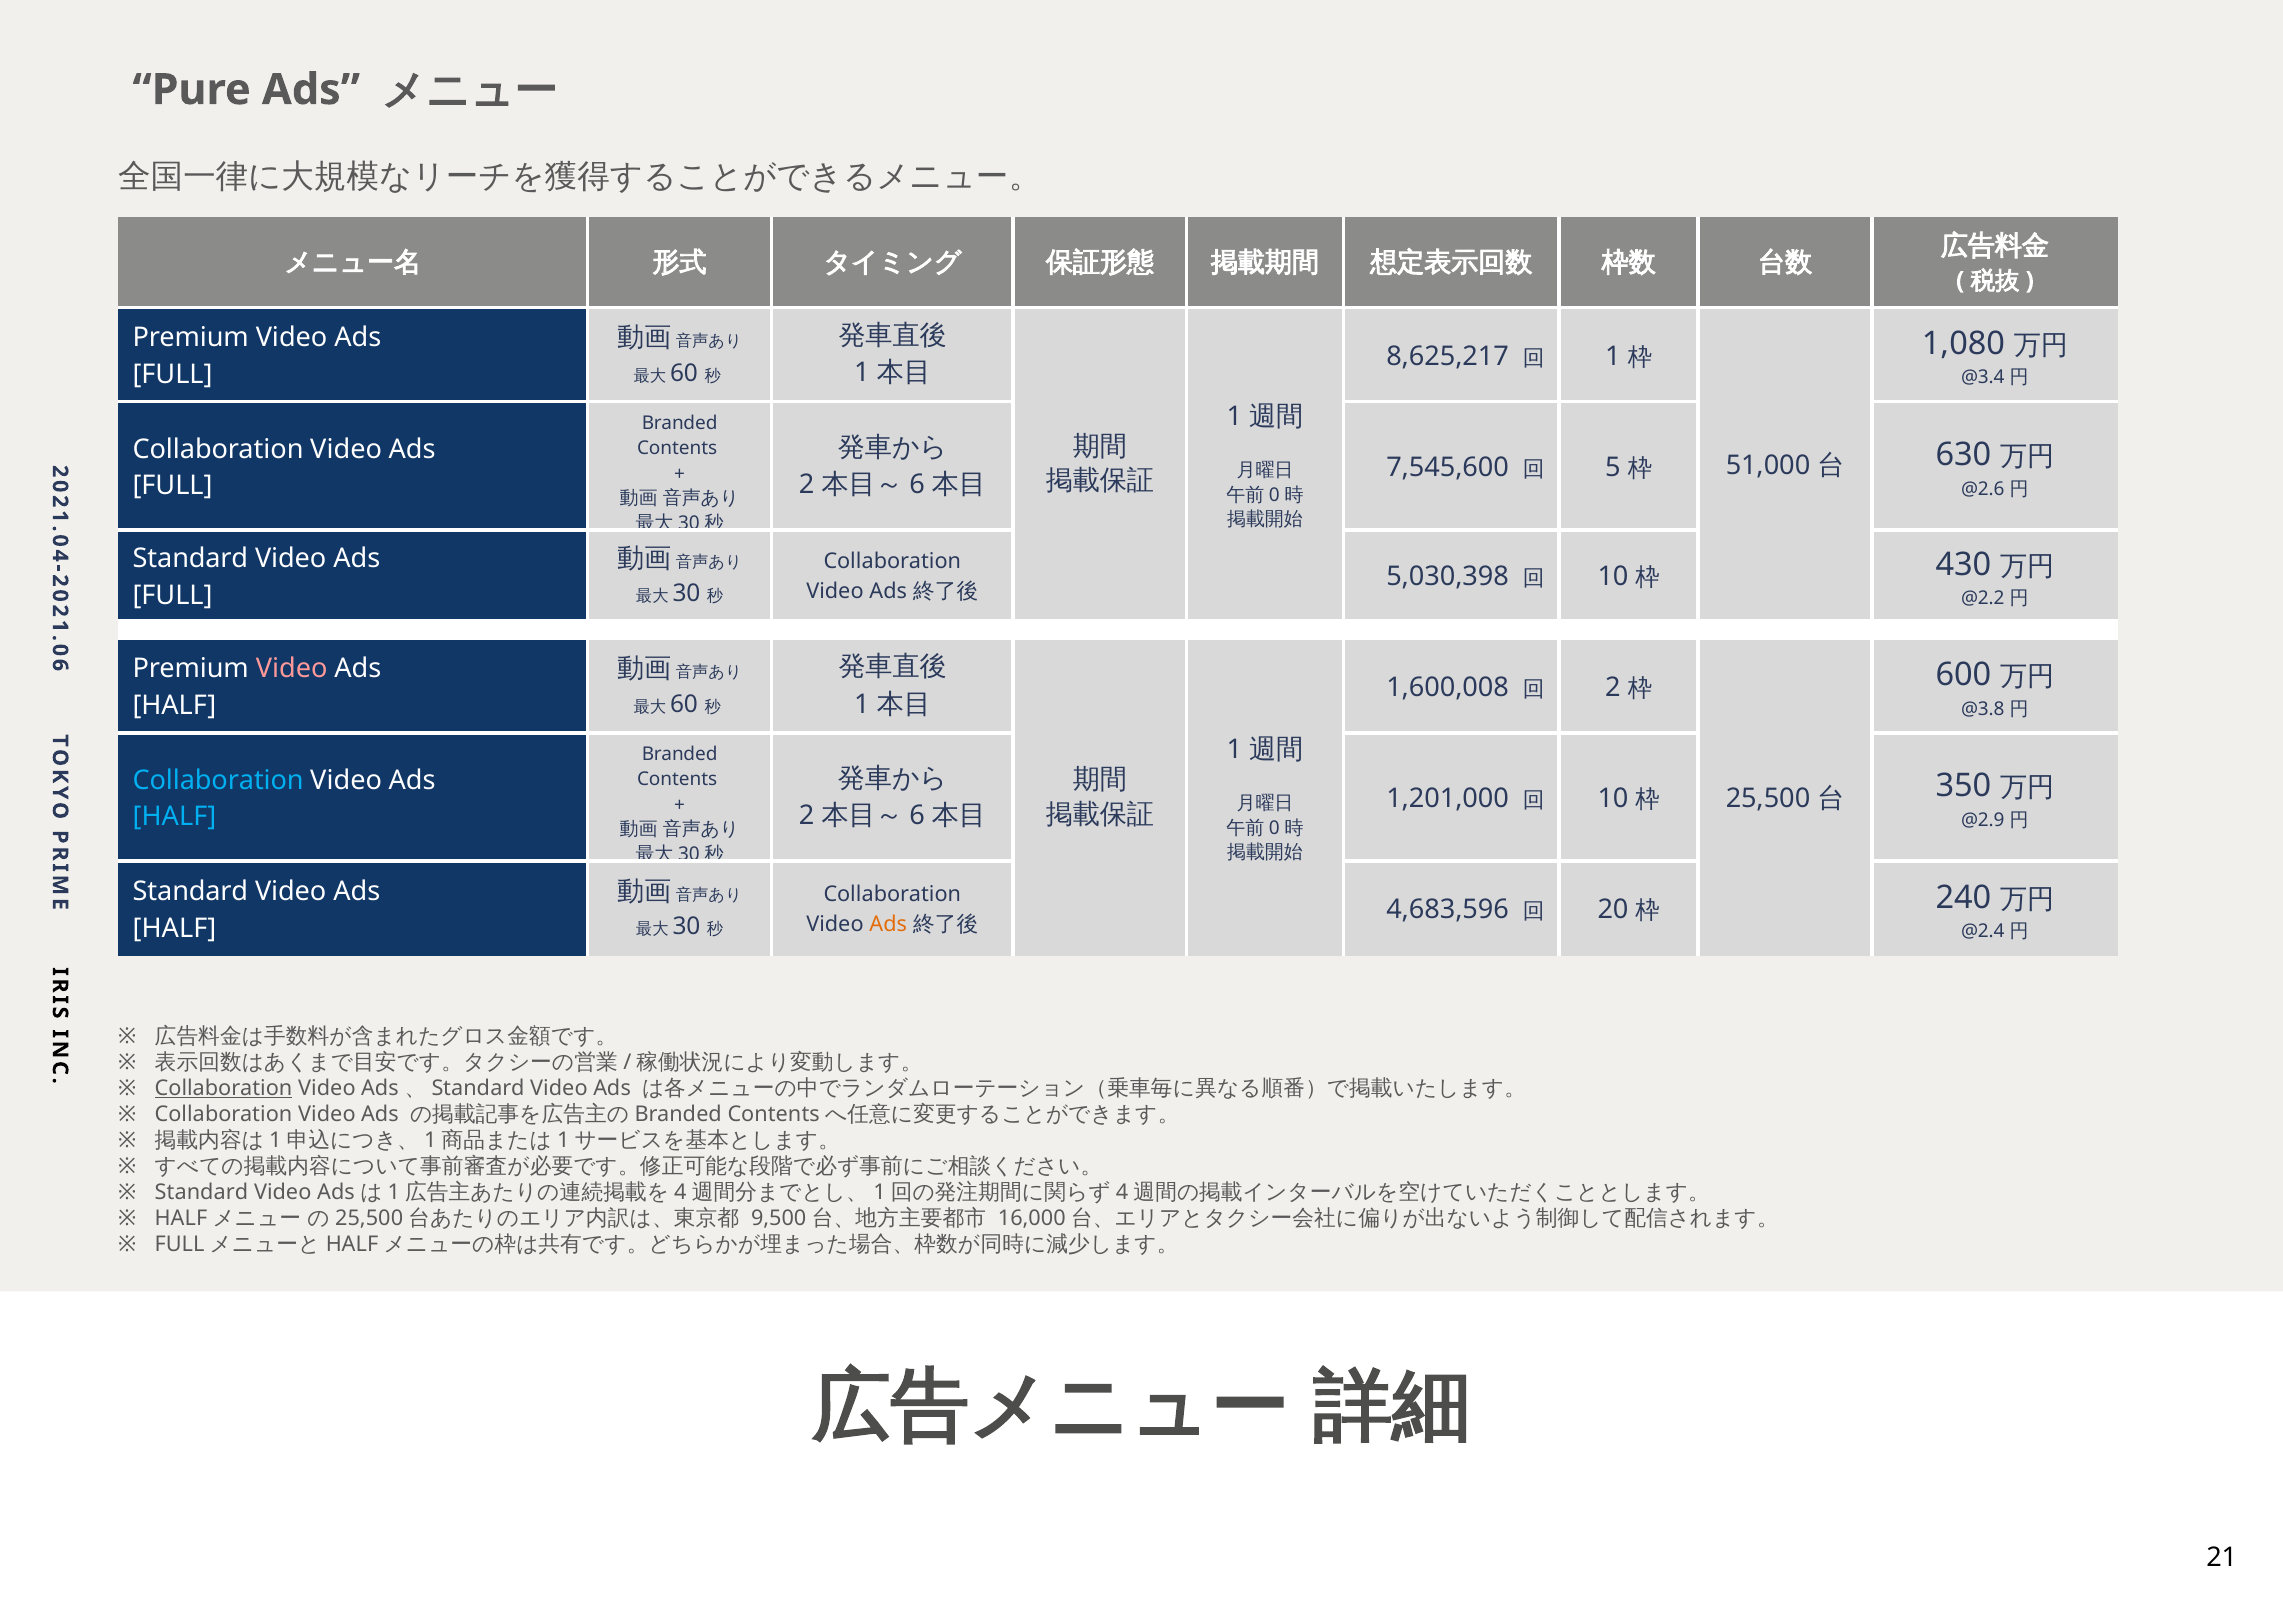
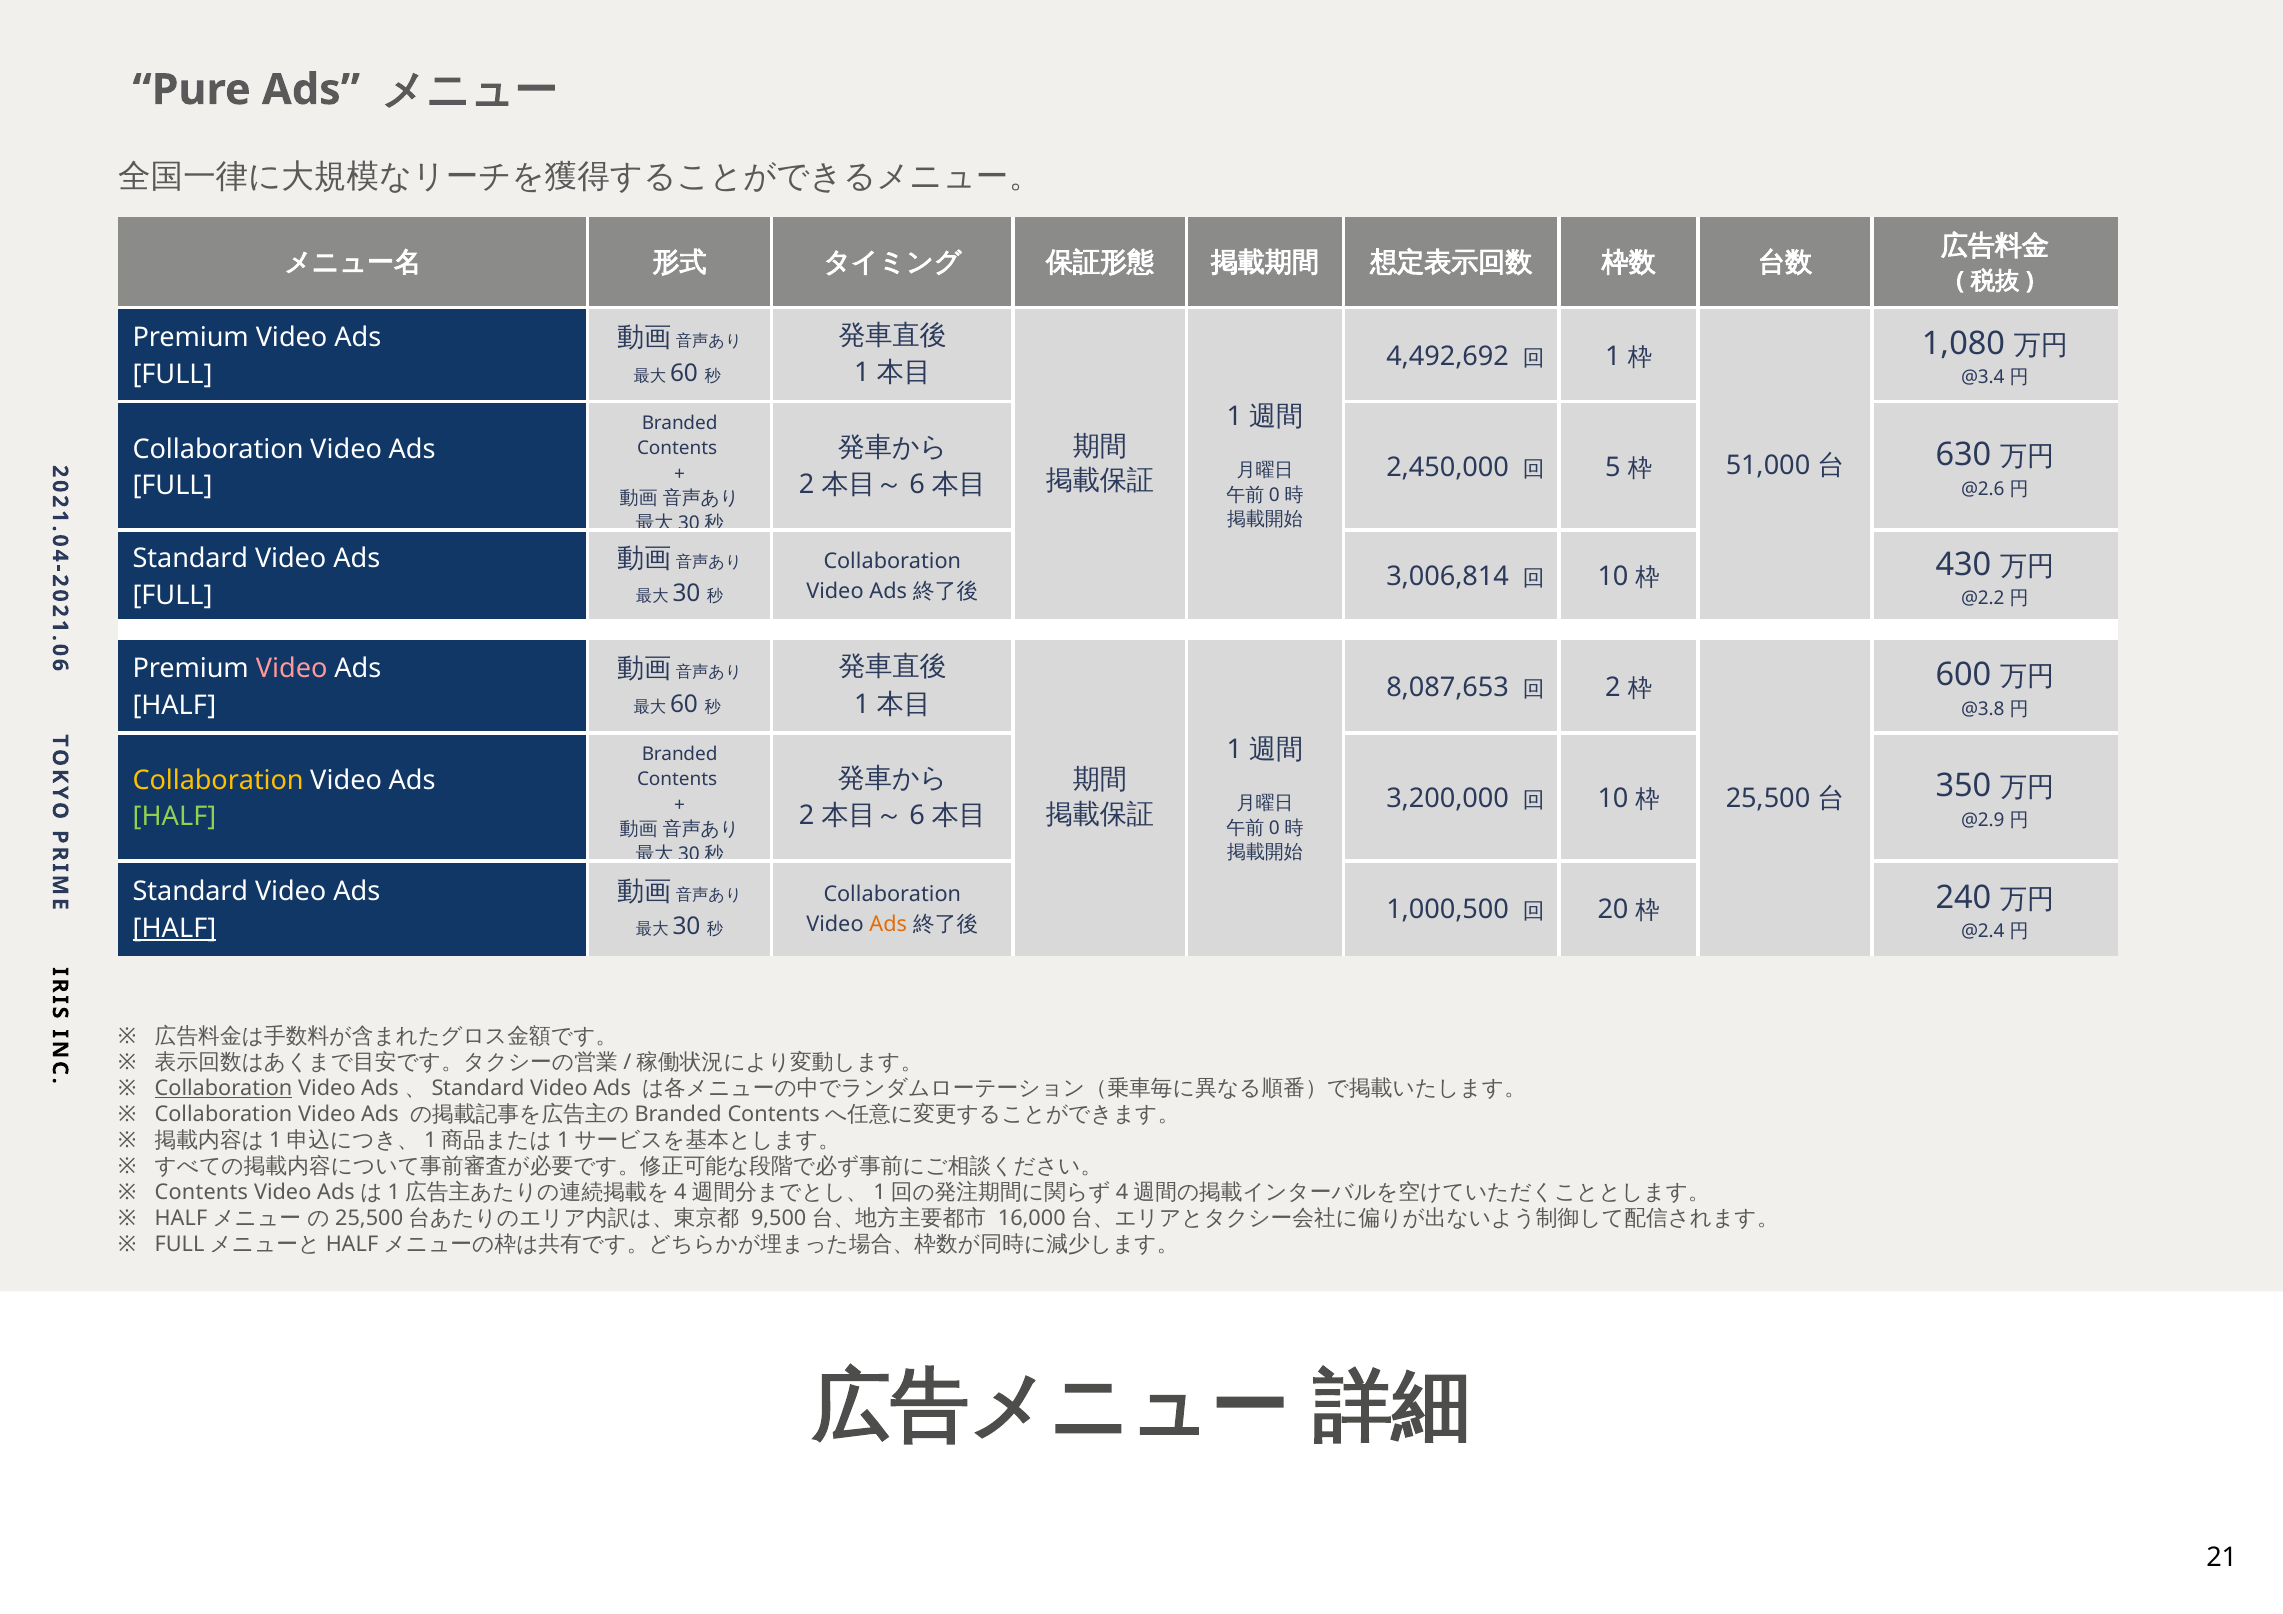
8,625,217: 8,625,217 -> 4,492,692
7,545,600: 7,545,600 -> 2,450,000
5,030,398: 5,030,398 -> 3,006,814
1,600,008: 1,600,008 -> 8,087,653
Collaboration at (218, 780) colour: light blue -> yellow
1,201,000: 1,201,000 -> 3,200,000
HALF at (174, 817) colour: light blue -> light green
4,683,596: 4,683,596 -> 1,000,500
HALF at (174, 928) underline: none -> present
Standard at (201, 1193): Standard -> Contents
